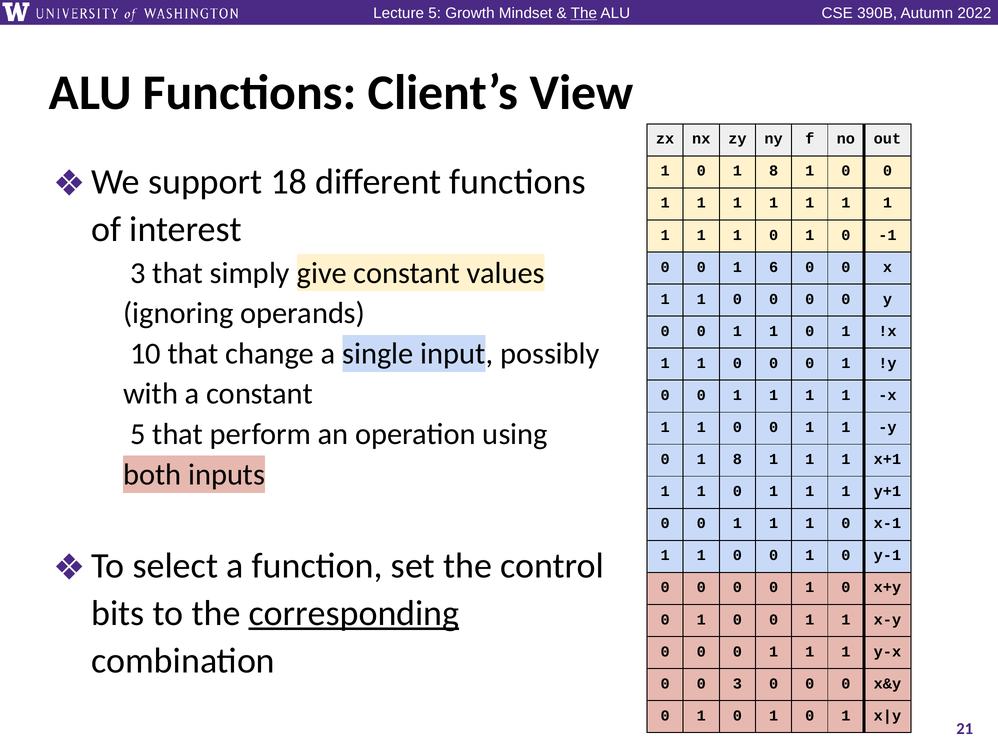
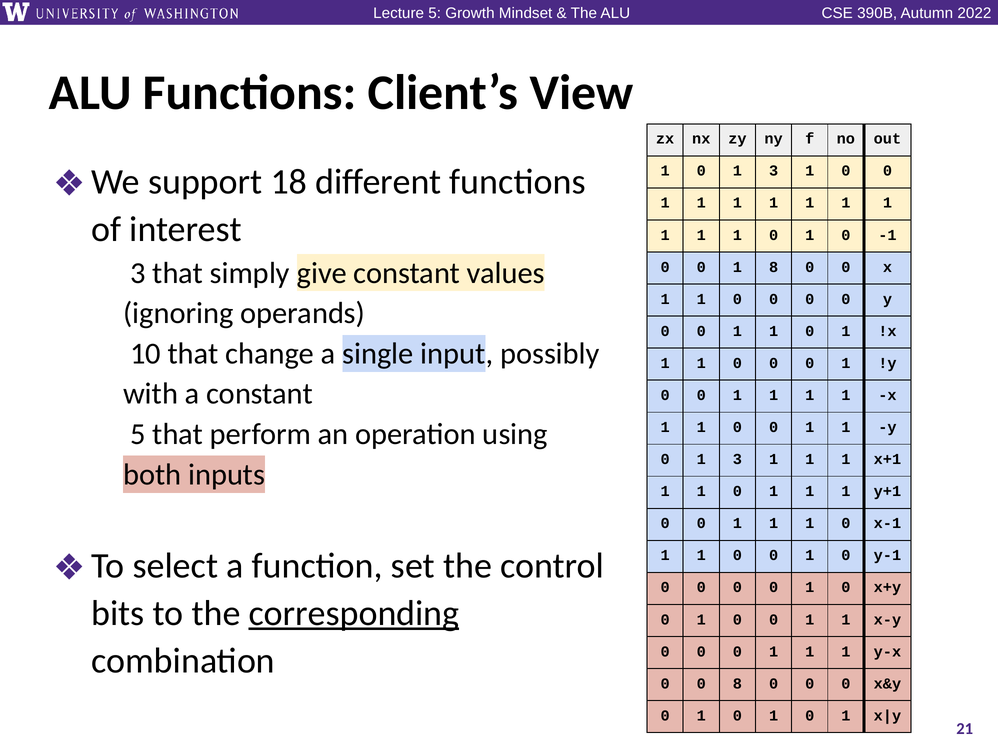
The at (584, 13) underline: present -> none
1 0 1 8: 8 -> 3
1 6: 6 -> 8
8 at (737, 460): 8 -> 3
0 3: 3 -> 8
